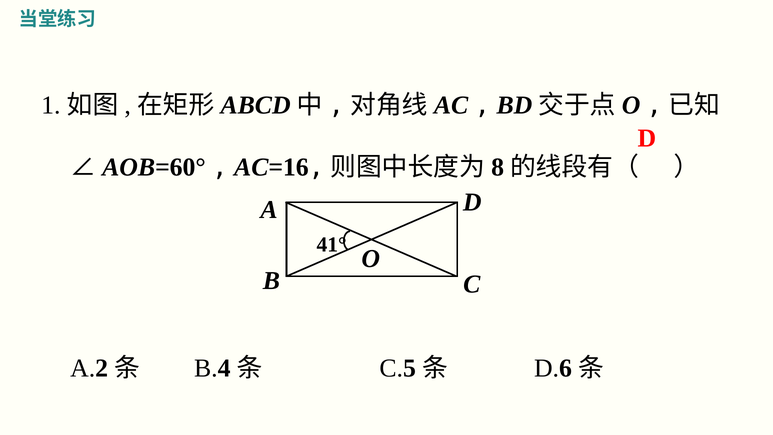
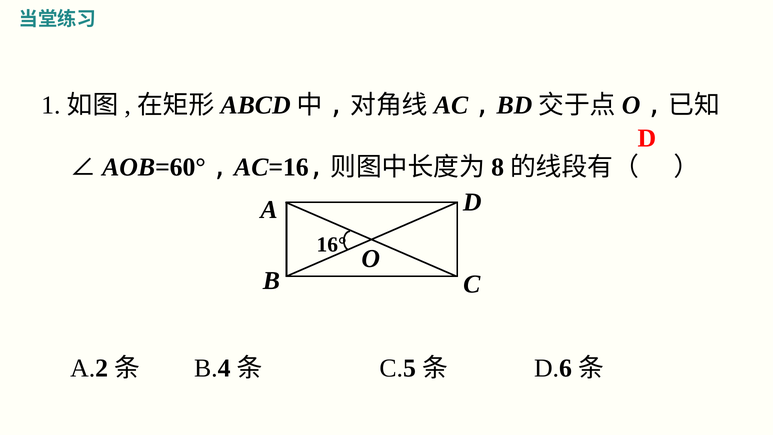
41°: 41° -> 16°
